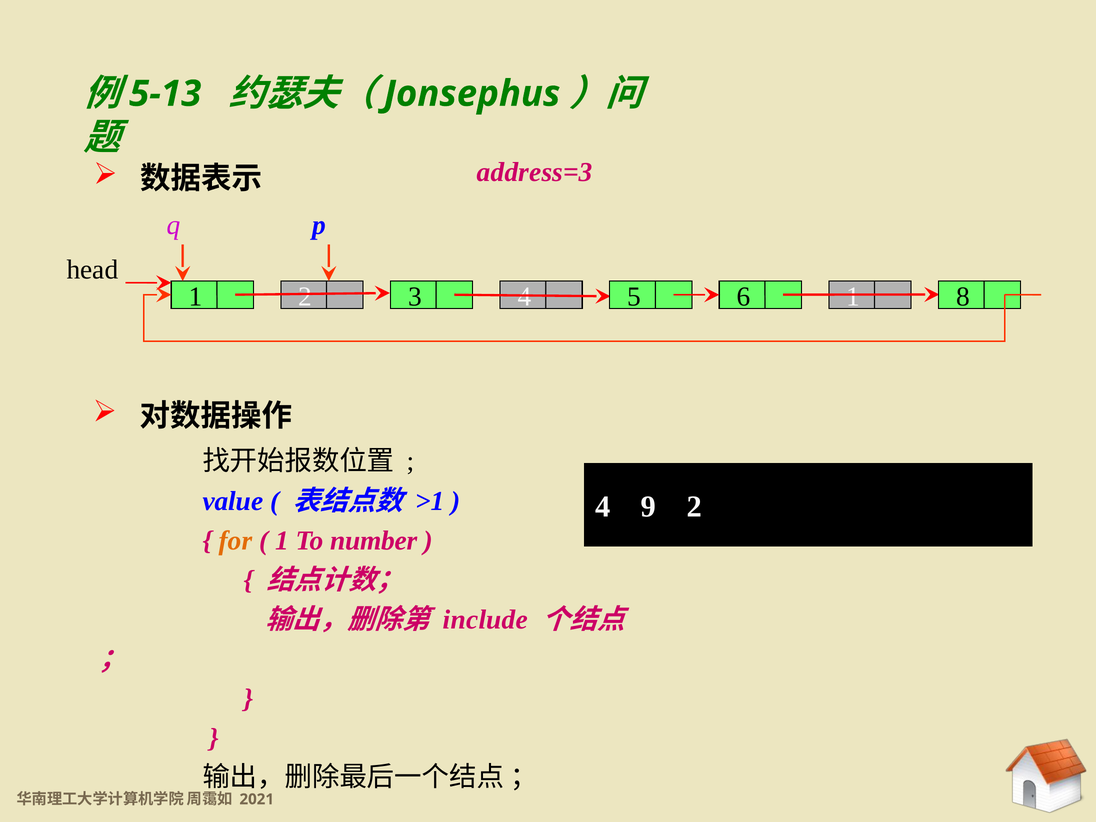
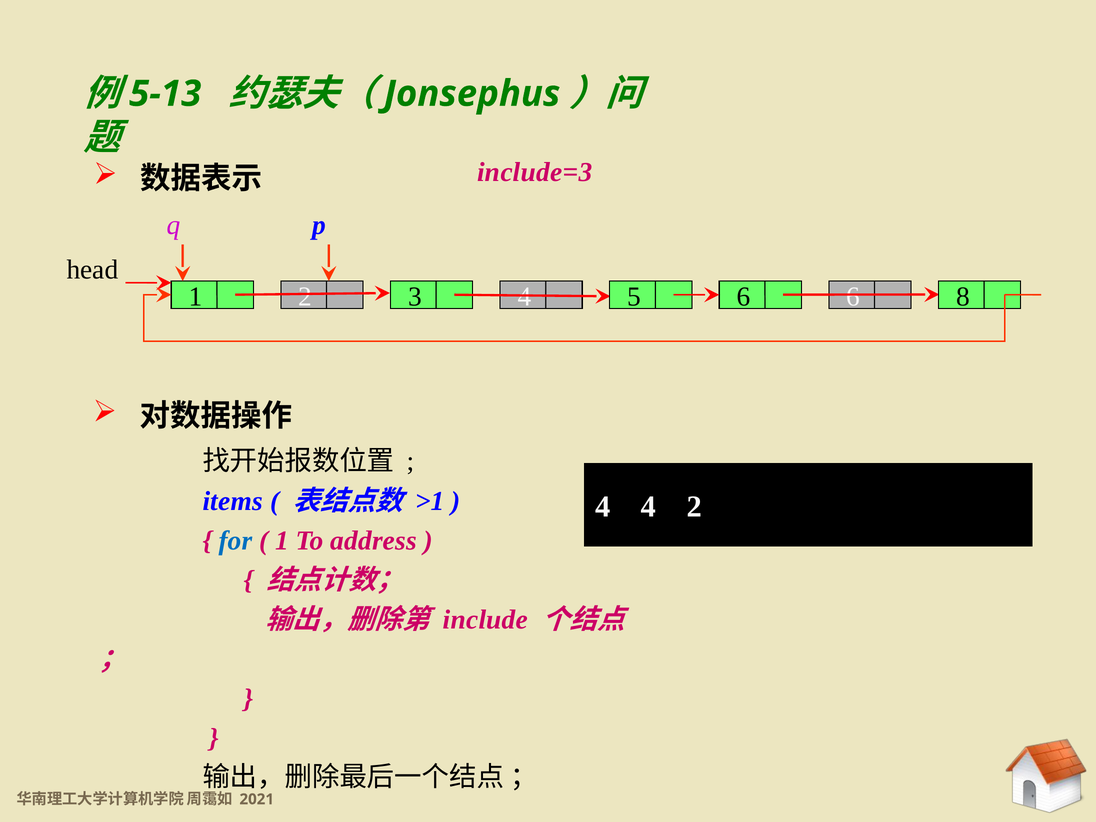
address=3: address=3 -> include=3
6 1: 1 -> 6
value: value -> items
4 9: 9 -> 4
for colour: orange -> blue
number: number -> address
